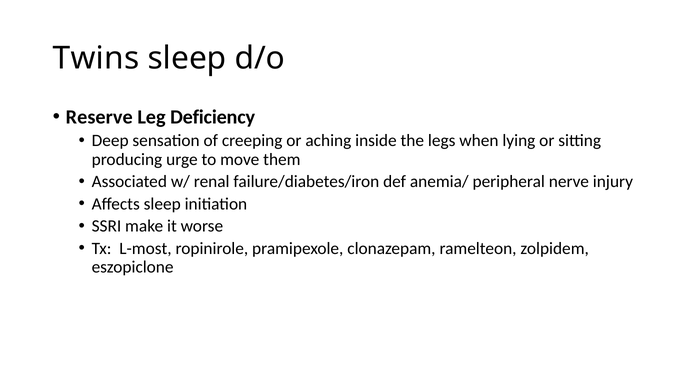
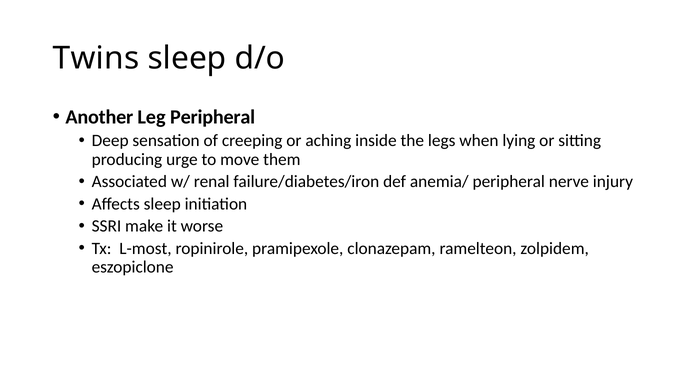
Reserve: Reserve -> Another
Leg Deficiency: Deficiency -> Peripheral
